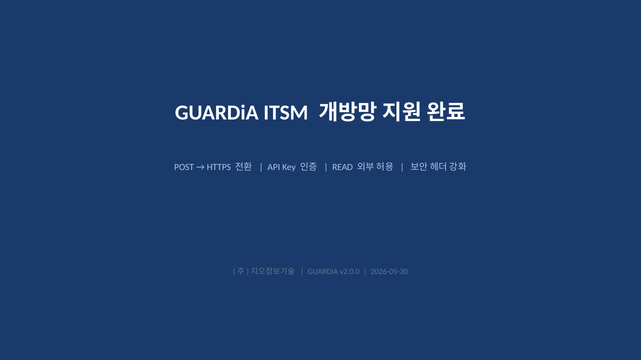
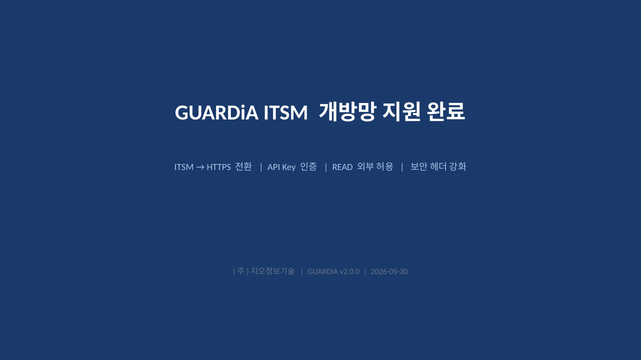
POST at (184, 167): POST -> ITSM
